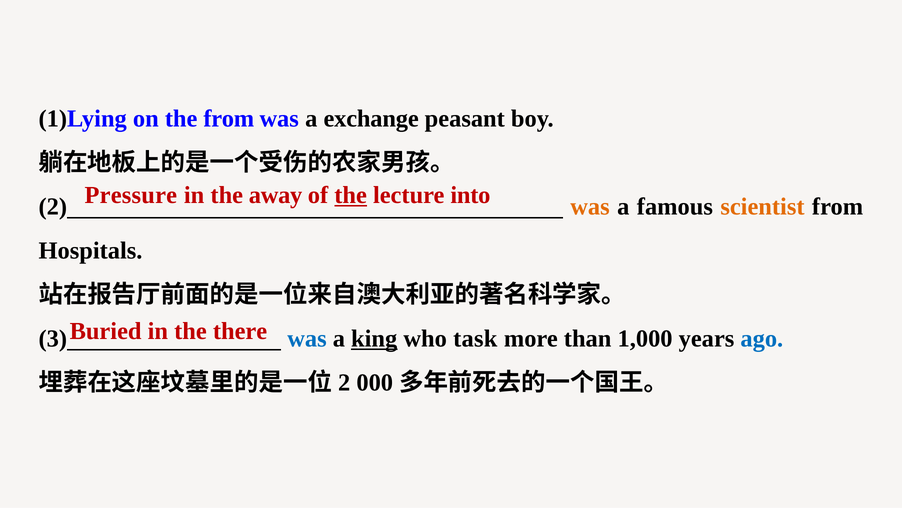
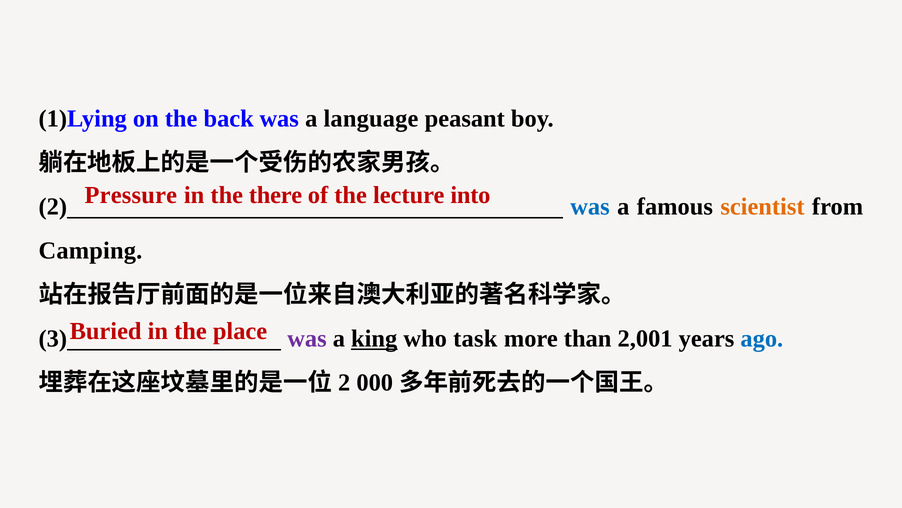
the from: from -> back
exchange: exchange -> language
away: away -> there
the at (351, 195) underline: present -> none
was at (590, 207) colour: orange -> blue
Hospitals: Hospitals -> Camping
there: there -> place
was at (307, 339) colour: blue -> purple
1,000: 1,000 -> 2,001
